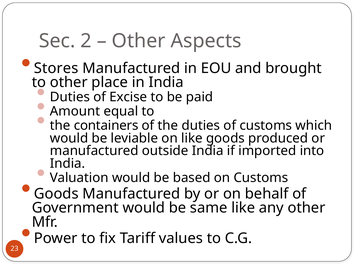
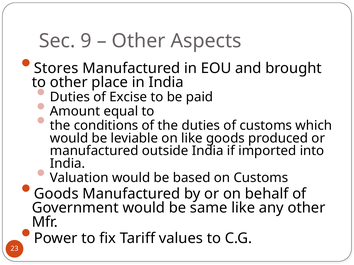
2: 2 -> 9
containers: containers -> conditions
